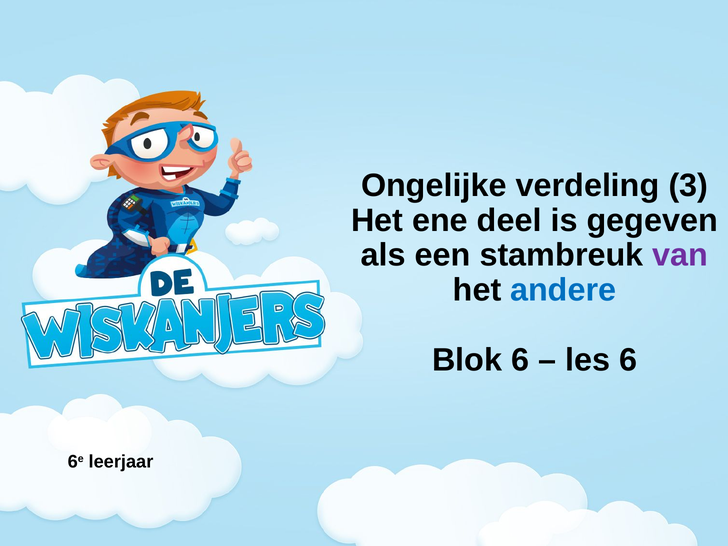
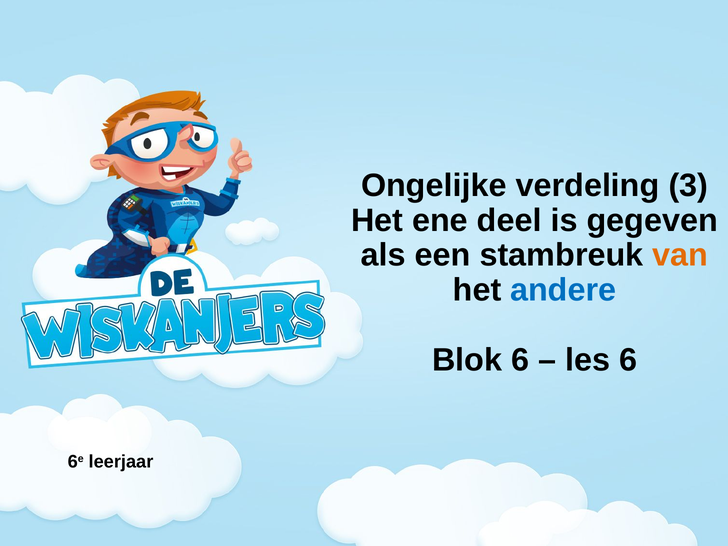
van colour: purple -> orange
